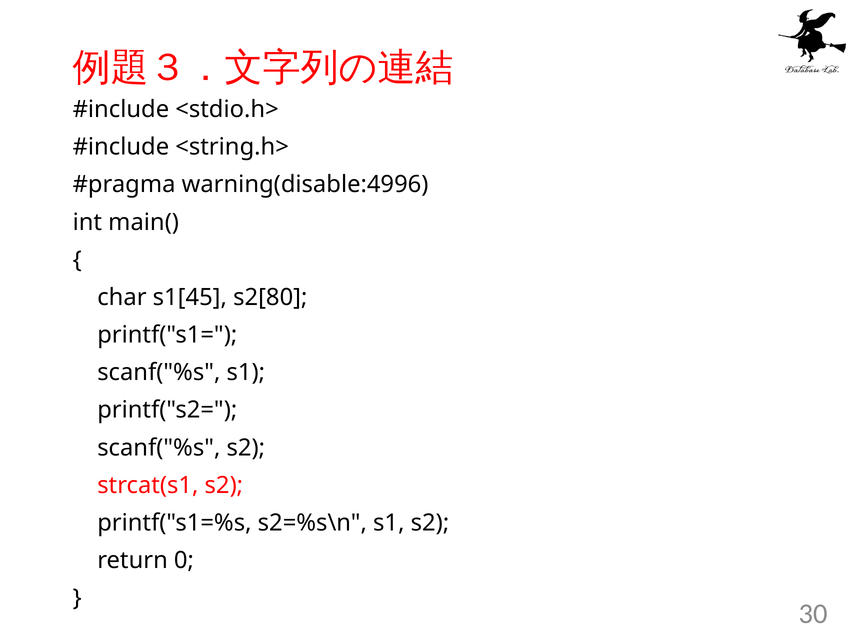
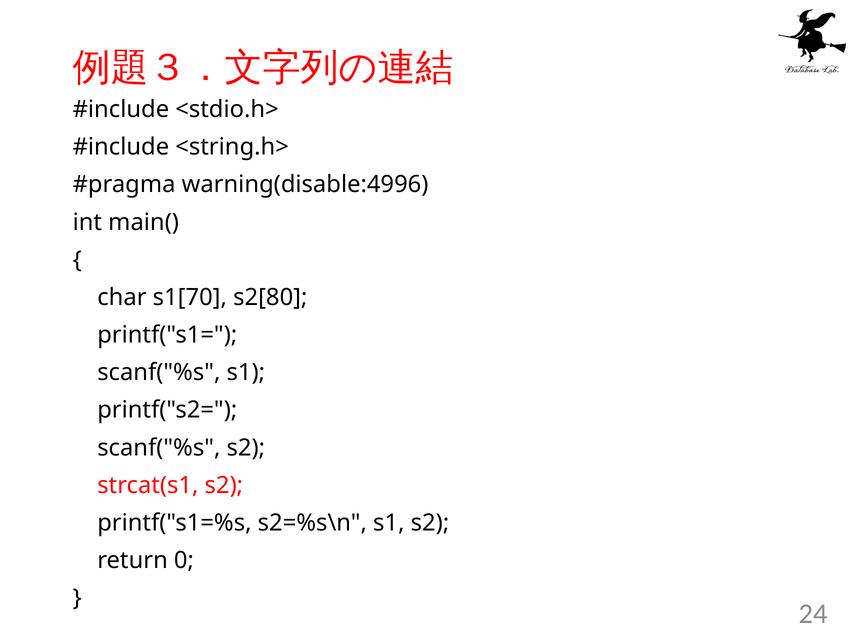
s1[45: s1[45 -> s1[70
30: 30 -> 24
